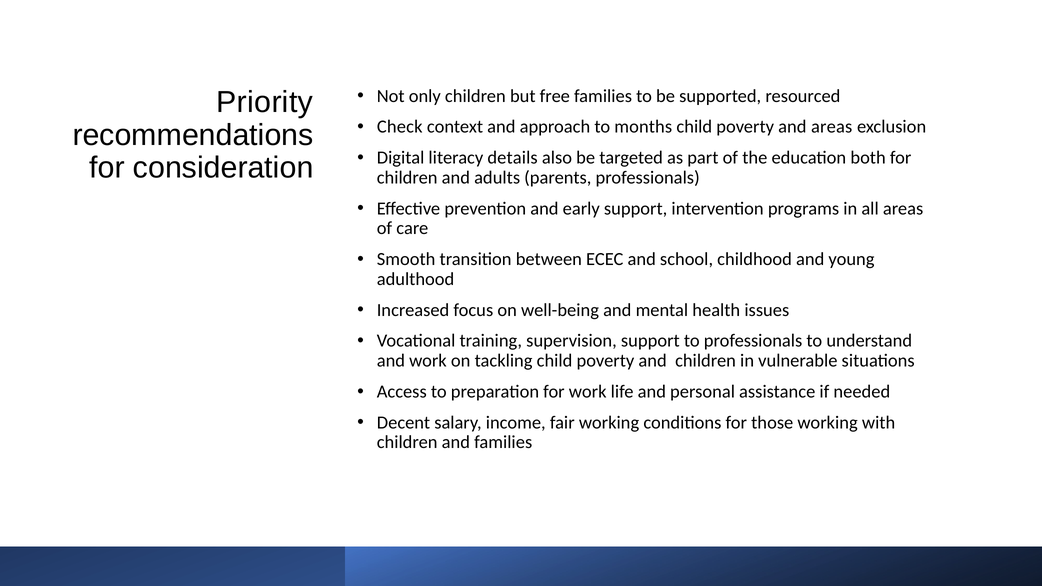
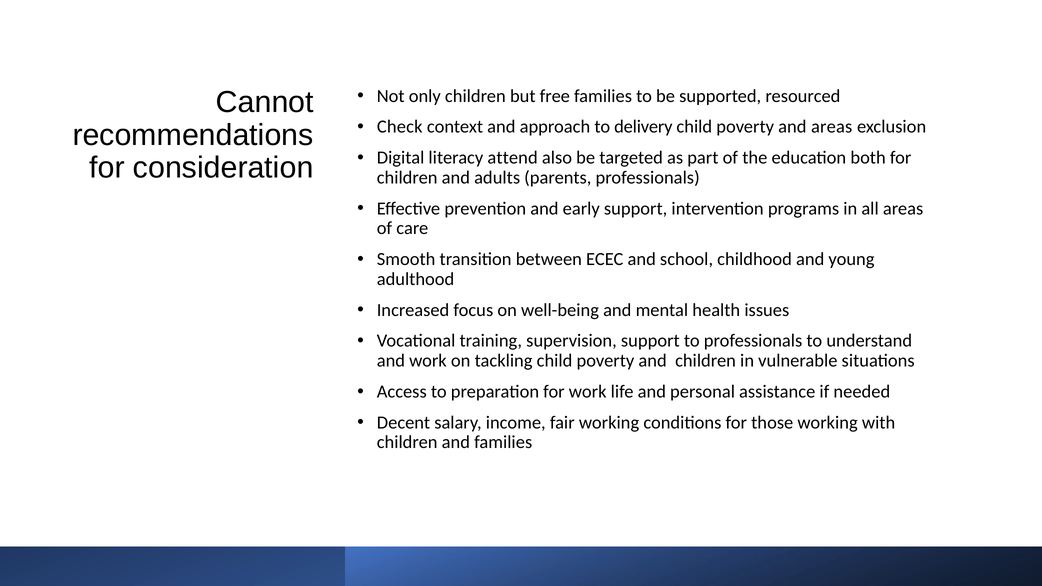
Priority: Priority -> Cannot
months: months -> delivery
details: details -> attend
